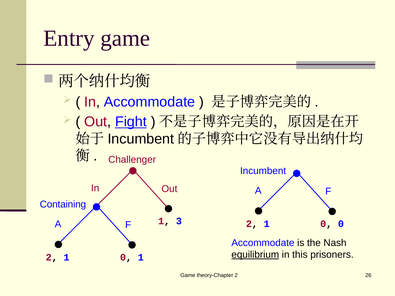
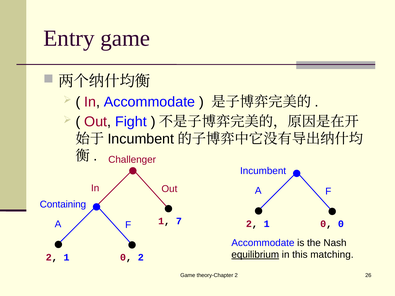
Fight underline: present -> none
3: 3 -> 7
prisoners: prisoners -> matching
0 1: 1 -> 2
